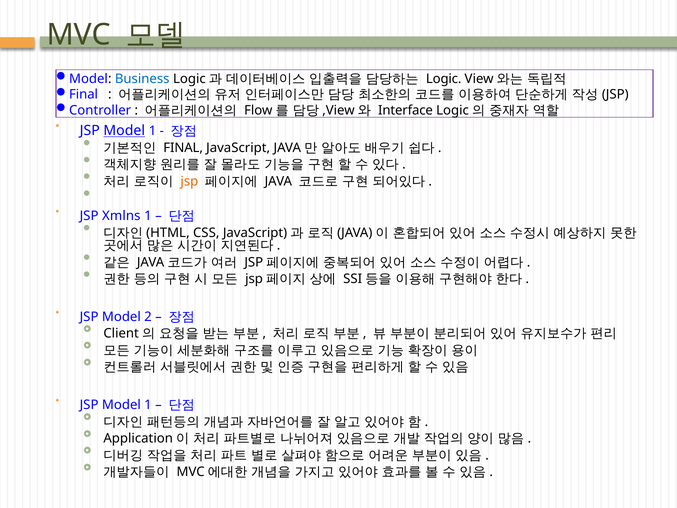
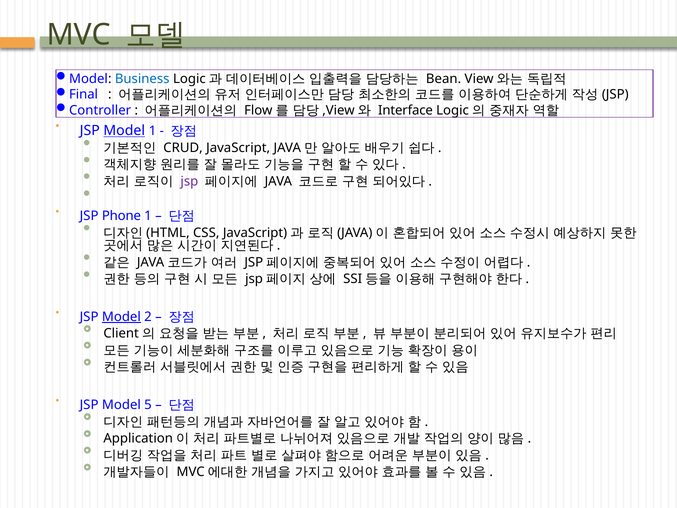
Logic: Logic -> Bean
FINAL at (183, 148): FINAL -> CRUD
jsp at (189, 181) colour: orange -> purple
Xmlns: Xmlns -> Phone
Model at (121, 317) underline: none -> present
1 at (148, 405): 1 -> 5
